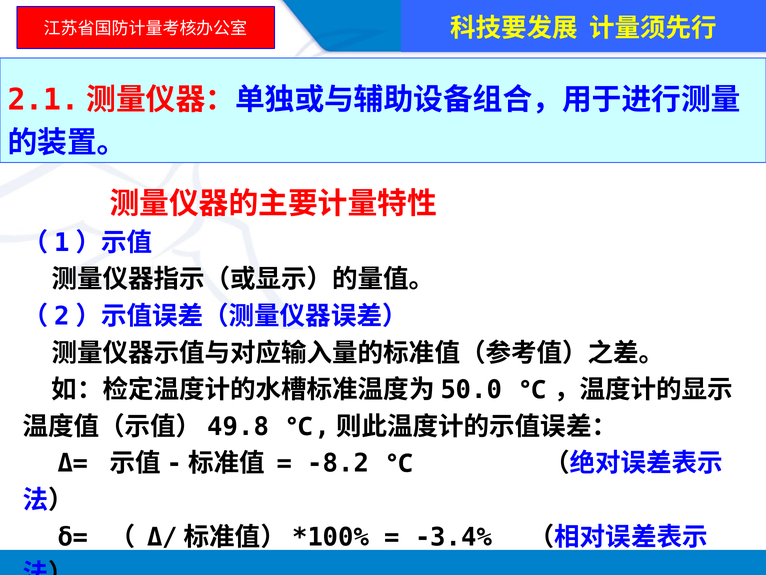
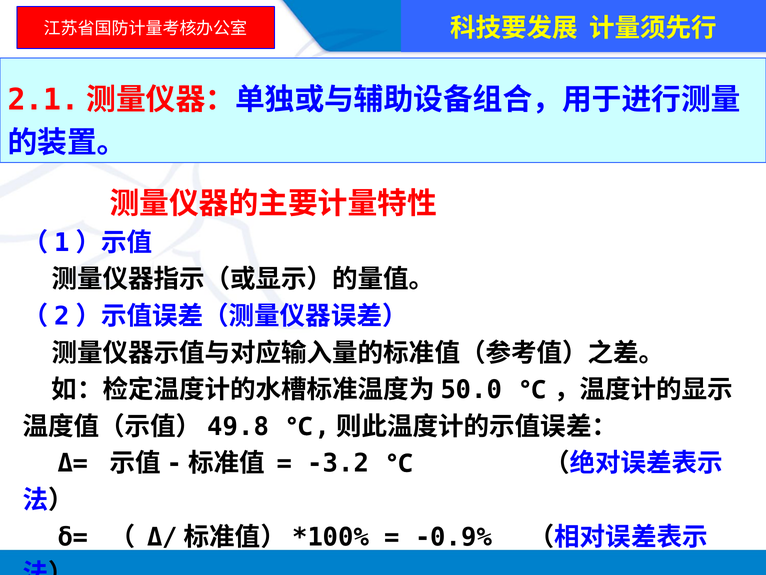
-8.2: -8.2 -> -3.2
-3.4%: -3.4% -> -0.9%
